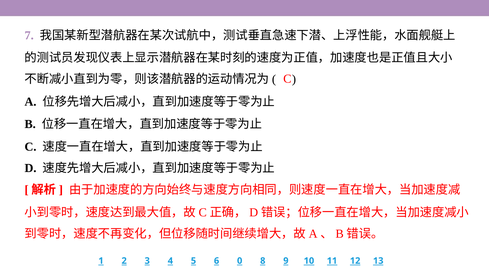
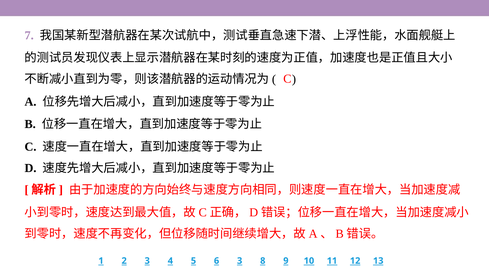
0 at (240, 261): 0 -> 3
